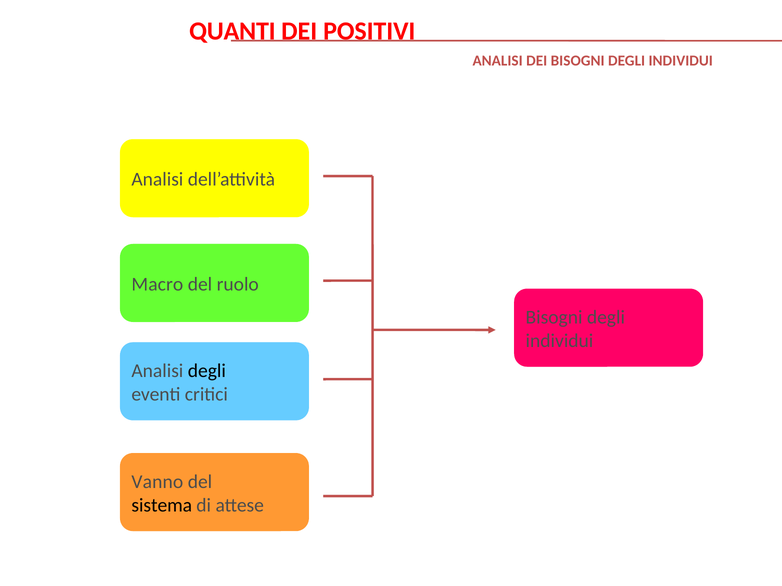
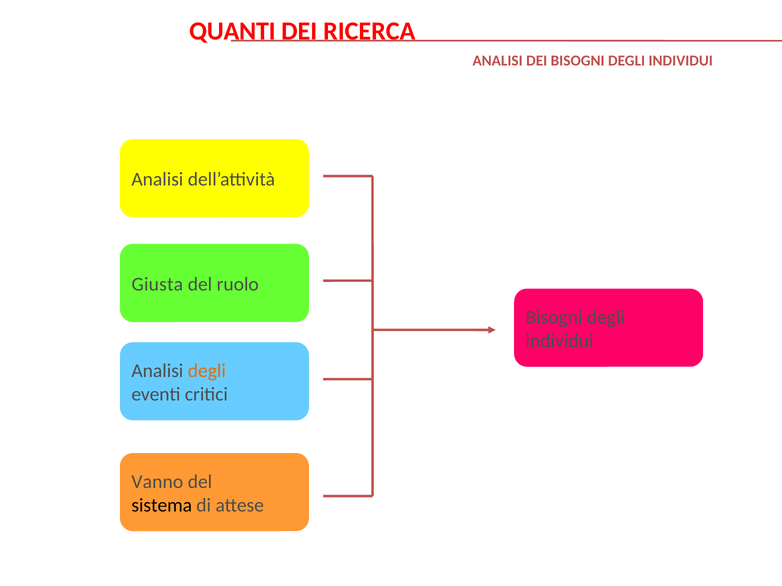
POSITIVI: POSITIVI -> RICERCA
Macro: Macro -> Giusta
degli at (207, 371) colour: black -> orange
